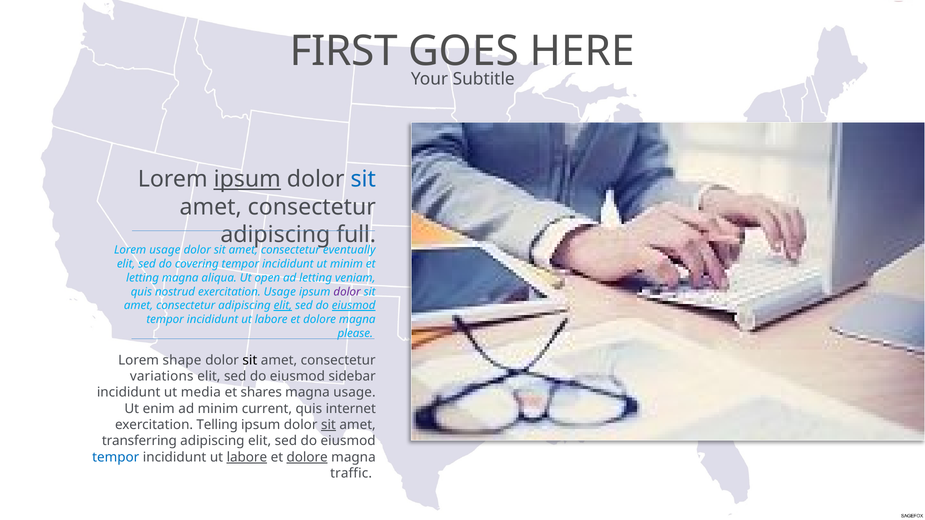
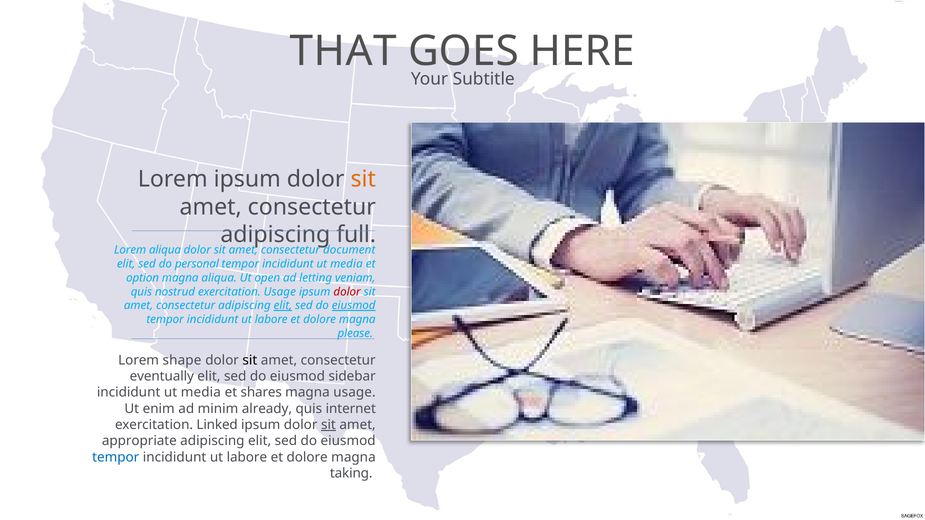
FIRST: FIRST -> THAT
ipsum at (247, 179) underline: present -> none
sit at (363, 179) colour: blue -> orange
Lorem usage: usage -> aliqua
eventually: eventually -> document
covering: covering -> personal
tempor incididunt ut minim: minim -> media
letting at (143, 278): letting -> option
dolor at (347, 292) colour: purple -> red
variations: variations -> eventually
current: current -> already
Telling: Telling -> Linked
transferring: transferring -> appropriate
labore at (247, 457) underline: present -> none
dolore at (307, 457) underline: present -> none
traffic: traffic -> taking
